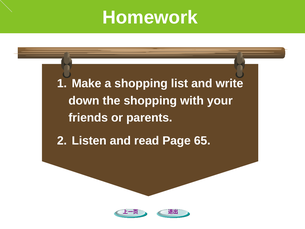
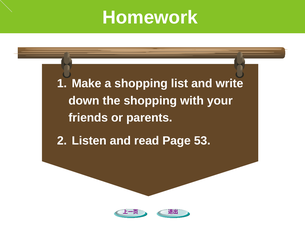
65: 65 -> 53
